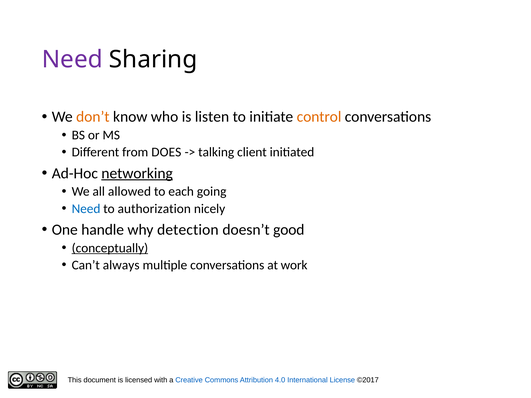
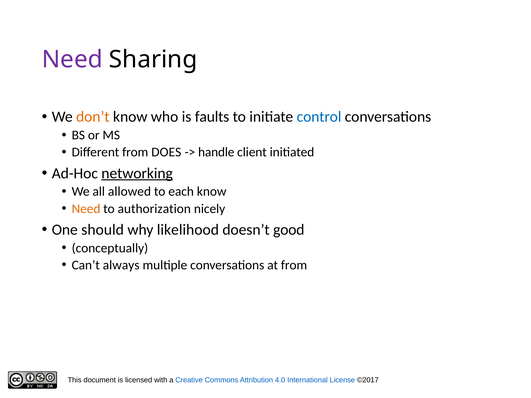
listen: listen -> faults
control colour: orange -> blue
talking: talking -> handle
each going: going -> know
Need at (86, 209) colour: blue -> orange
handle: handle -> should
detection: detection -> likelihood
conceptually underline: present -> none
at work: work -> from
